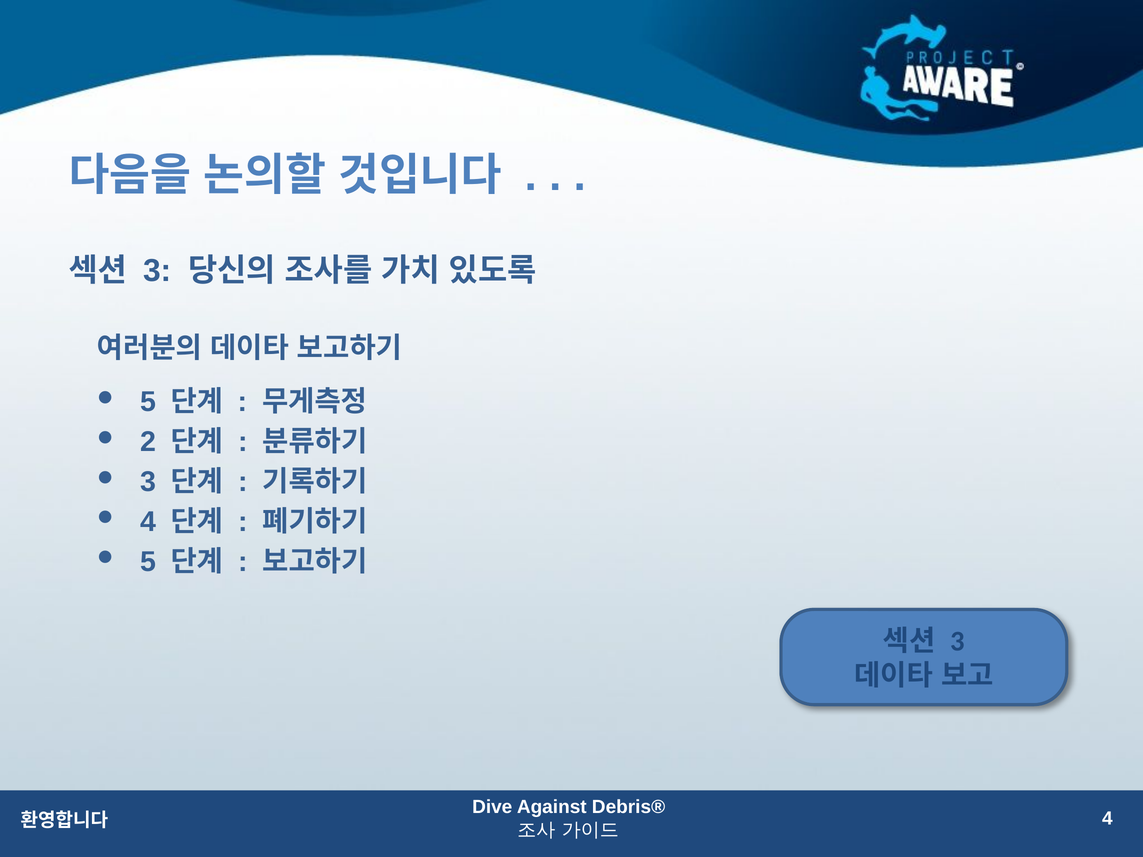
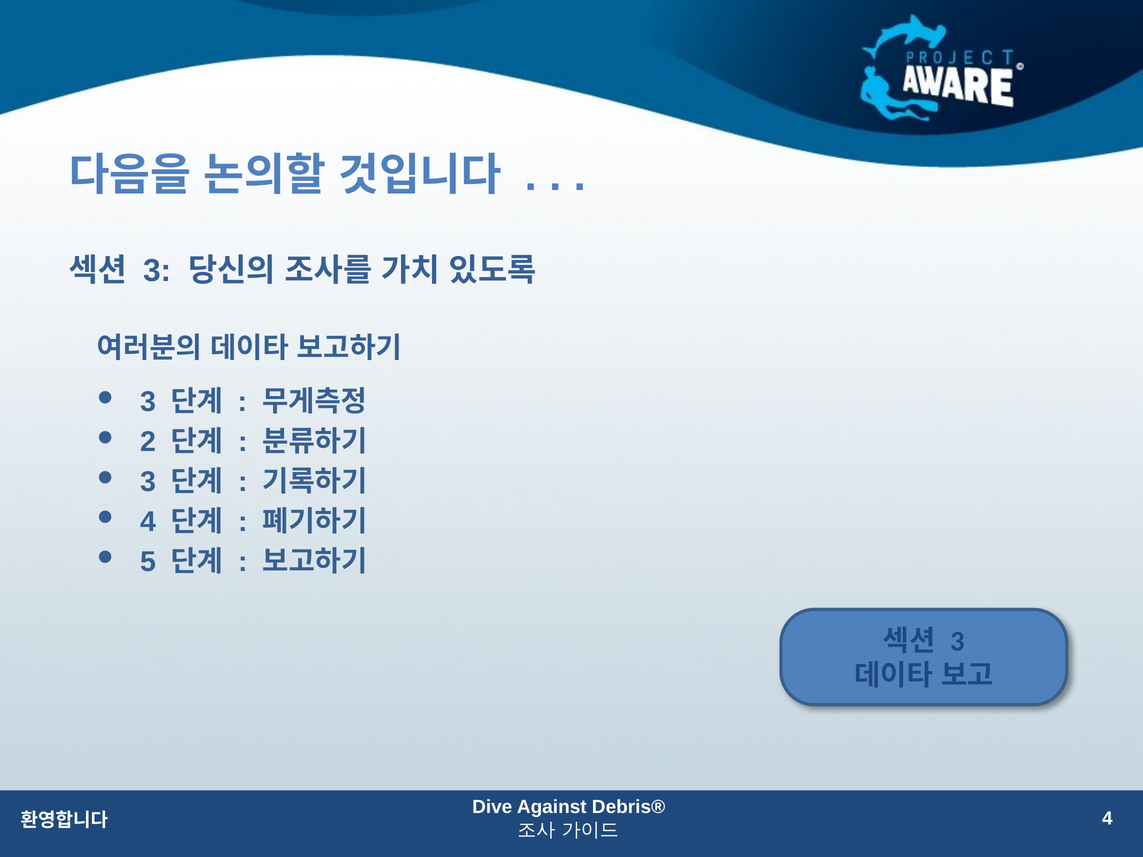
5 at (148, 402): 5 -> 3
